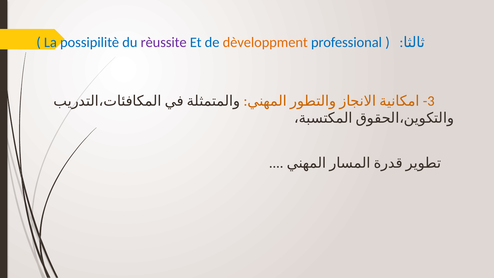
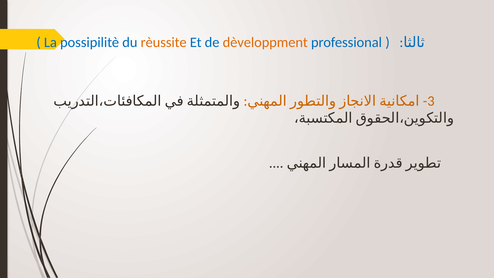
rèussite colour: purple -> orange
